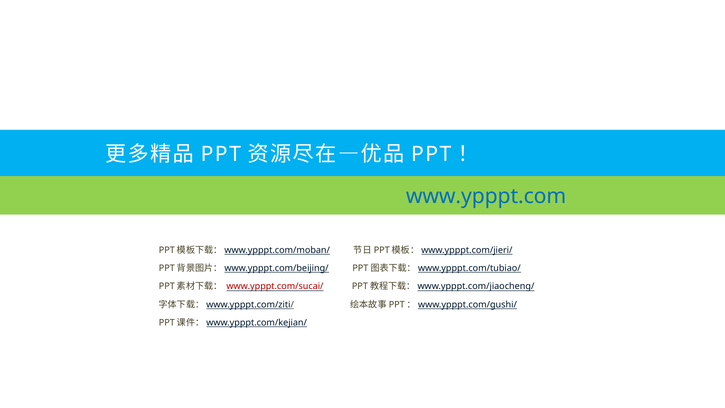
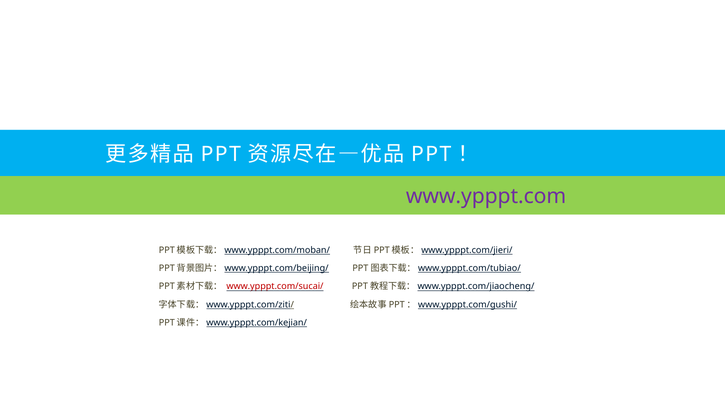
www.ypppt.com colour: blue -> purple
